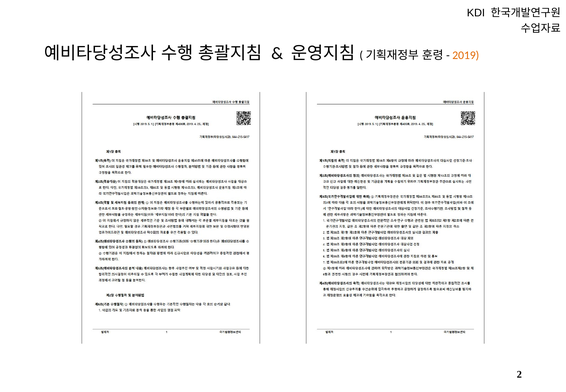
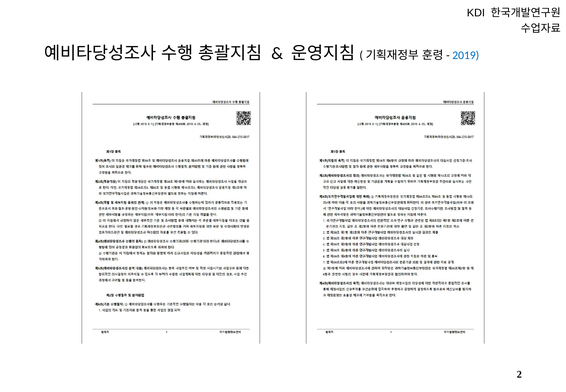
2019 colour: orange -> blue
